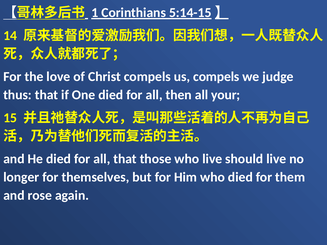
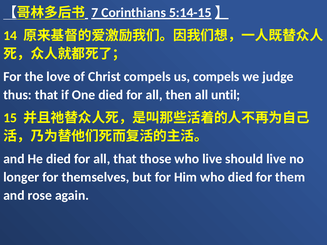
1: 1 -> 7
your: your -> until
